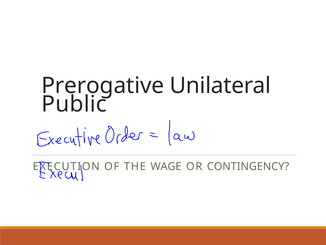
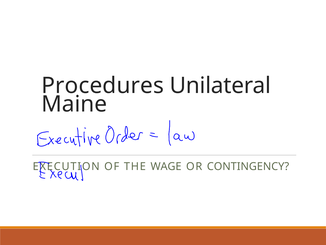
Prerogative: Prerogative -> Procedures
Public: Public -> Maine
